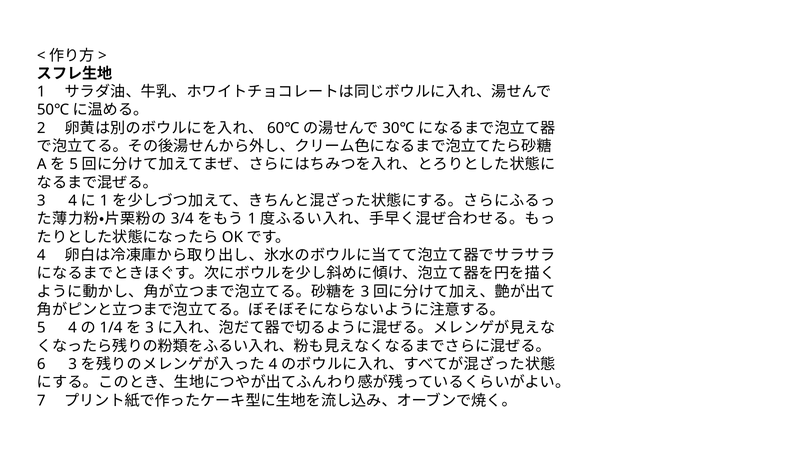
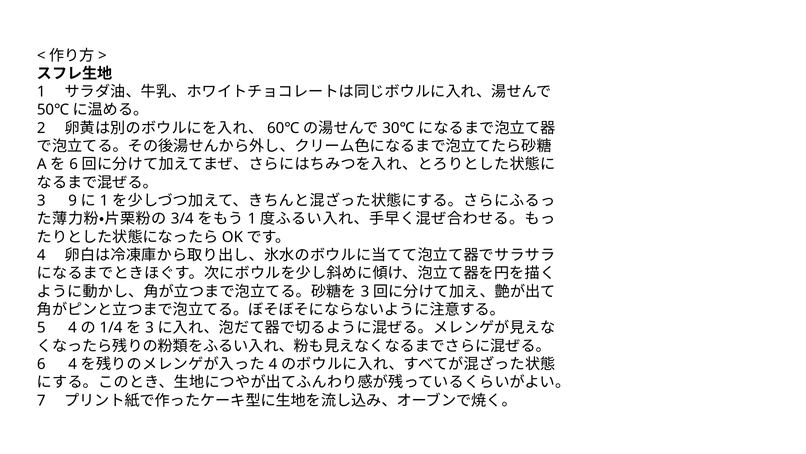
5 at (74, 164): 5 -> 6
3 4: 4 -> 9
6 3: 3 -> 4
